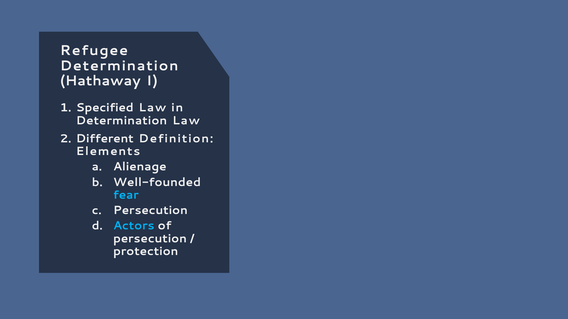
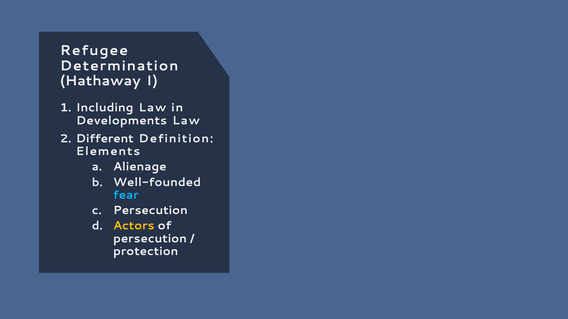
Specified: Specified -> Including
Determination at (121, 121): Determination -> Developments
Actors colour: light blue -> yellow
